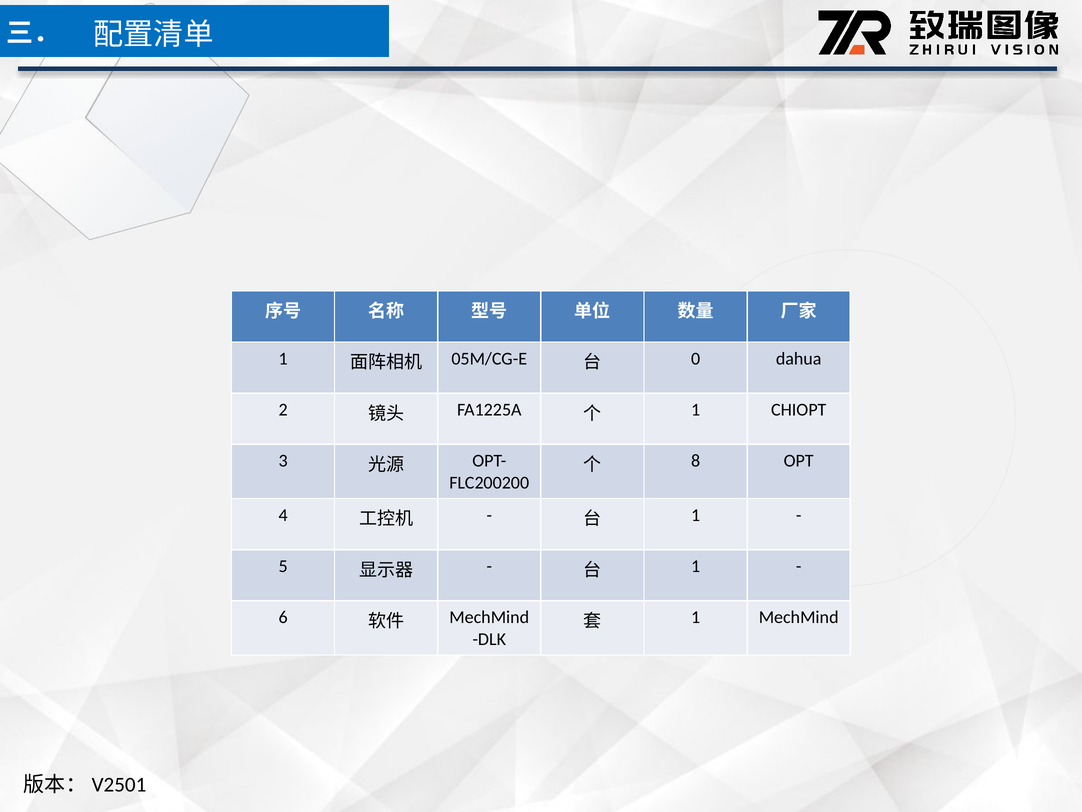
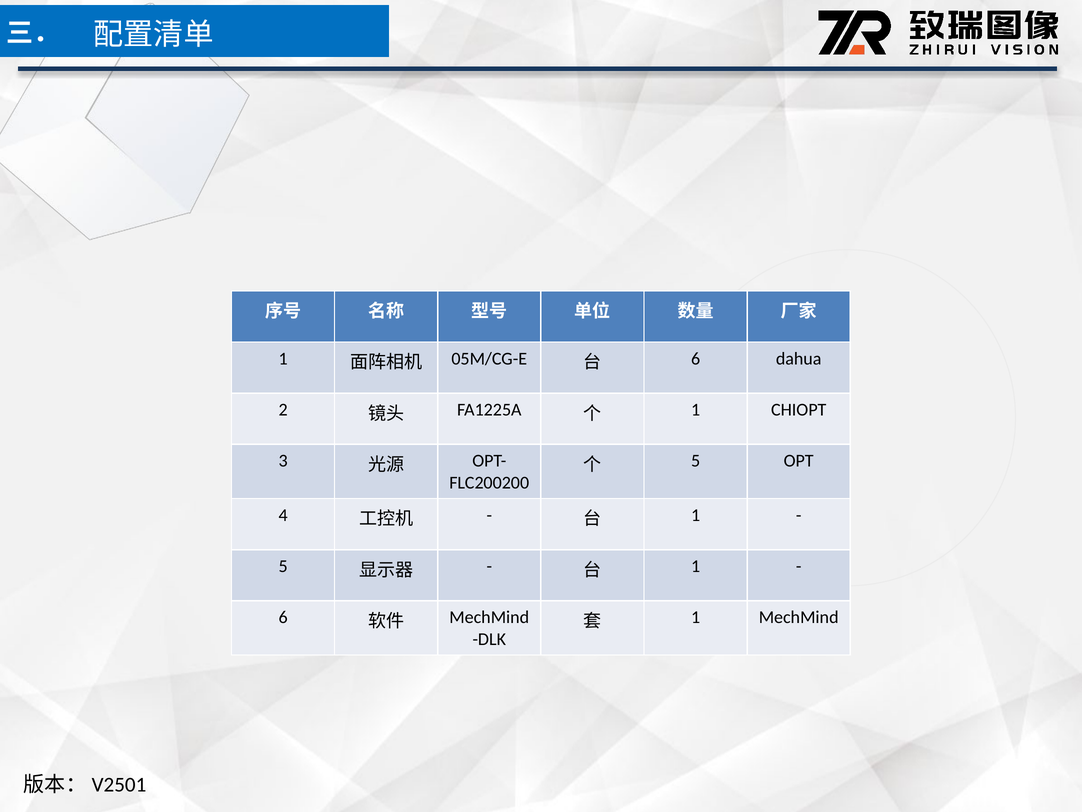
0 at (696, 358): 0 -> 6
8 at (696, 461): 8 -> 5
